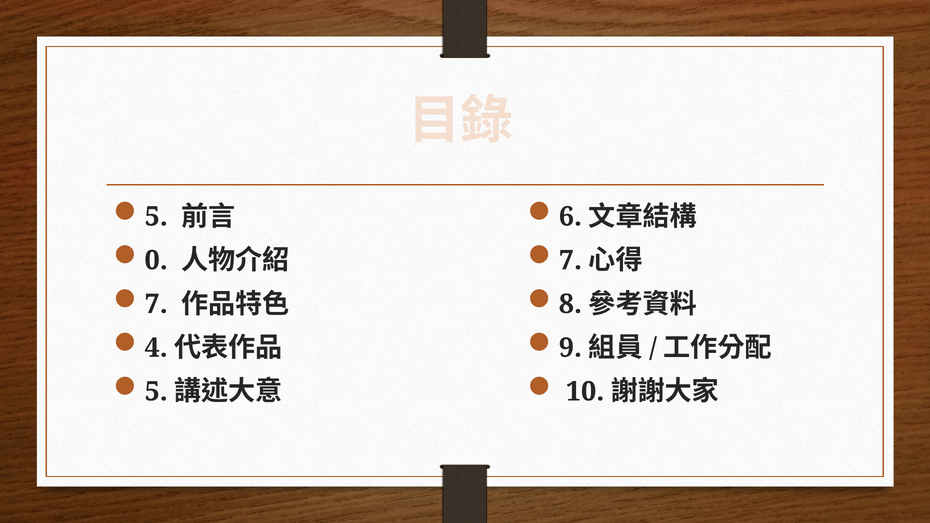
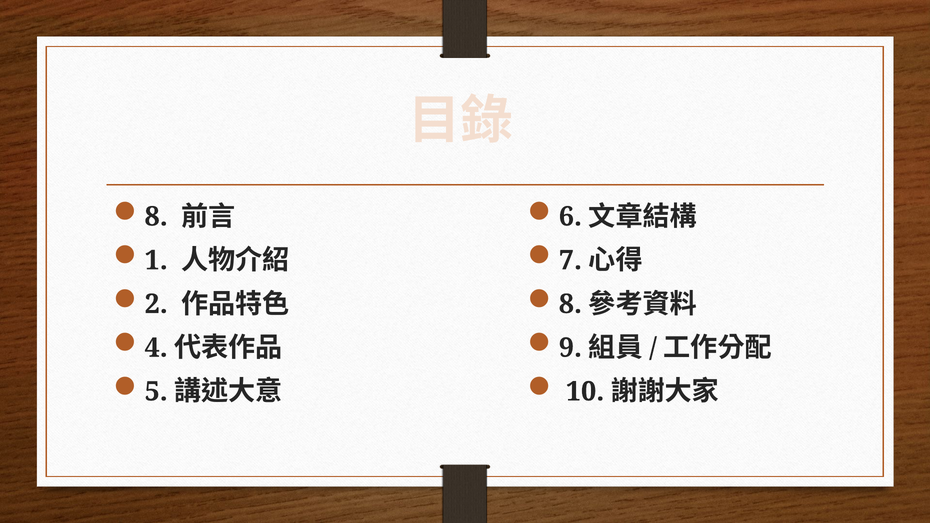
5 at (156, 217): 5 -> 8
0: 0 -> 1
7 at (156, 304): 7 -> 2
